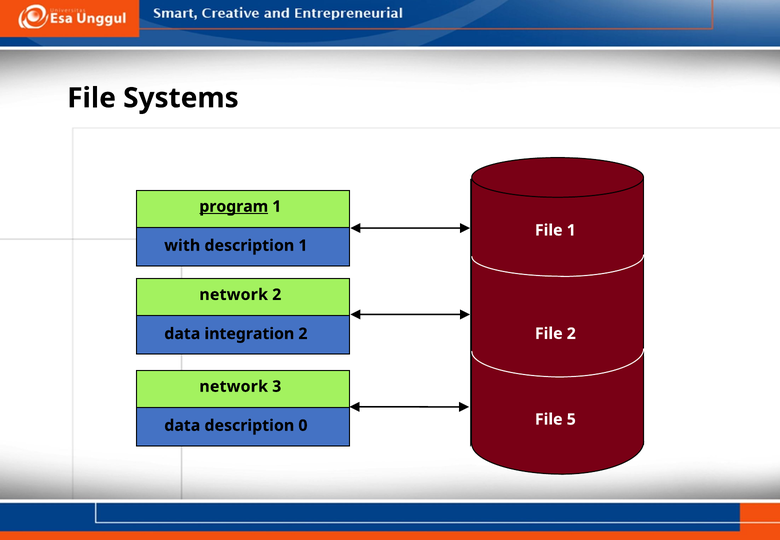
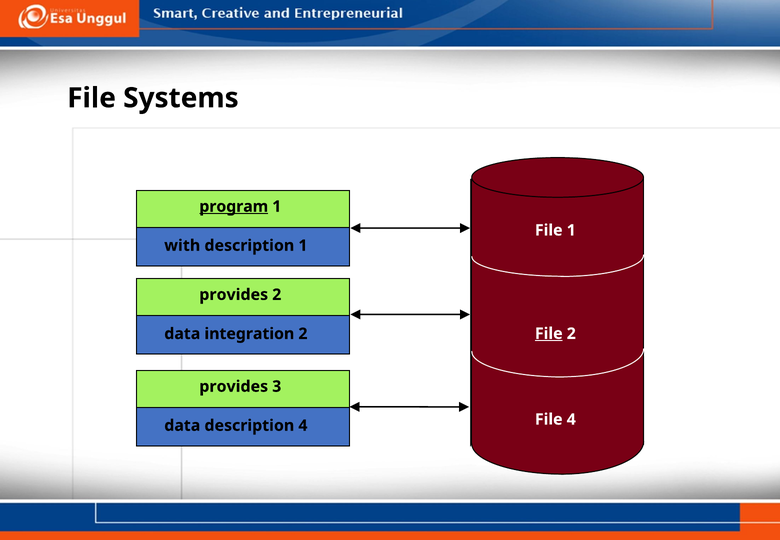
network at (234, 295): network -> provides
File at (549, 334) underline: none -> present
network at (234, 386): network -> provides
File 5: 5 -> 4
description 0: 0 -> 4
